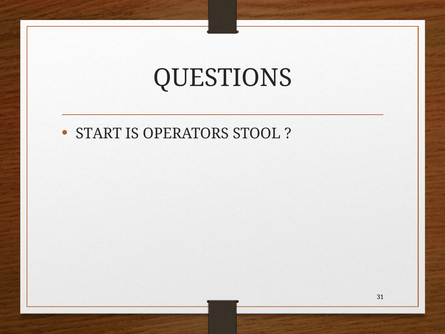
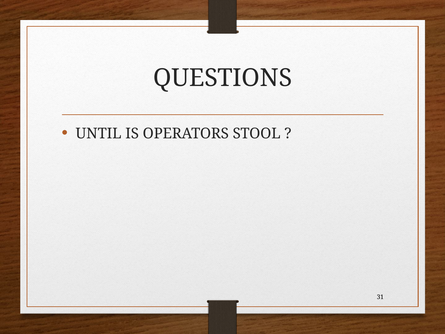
START: START -> UNTIL
